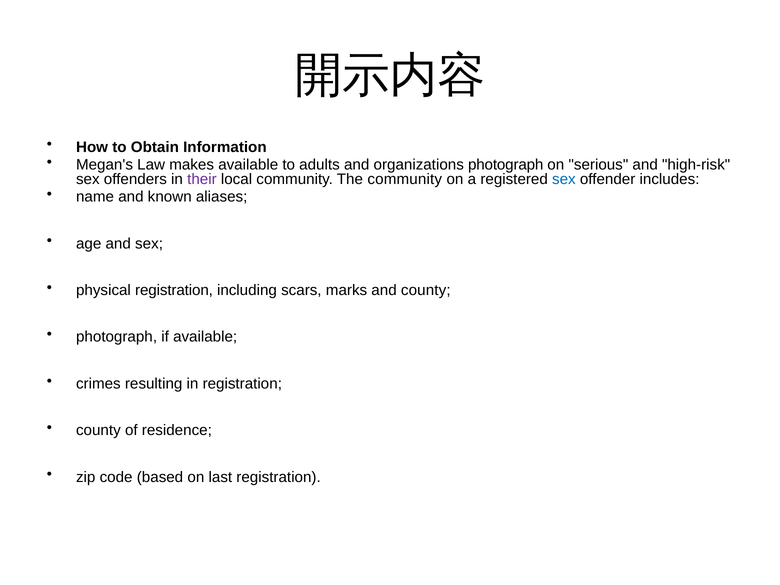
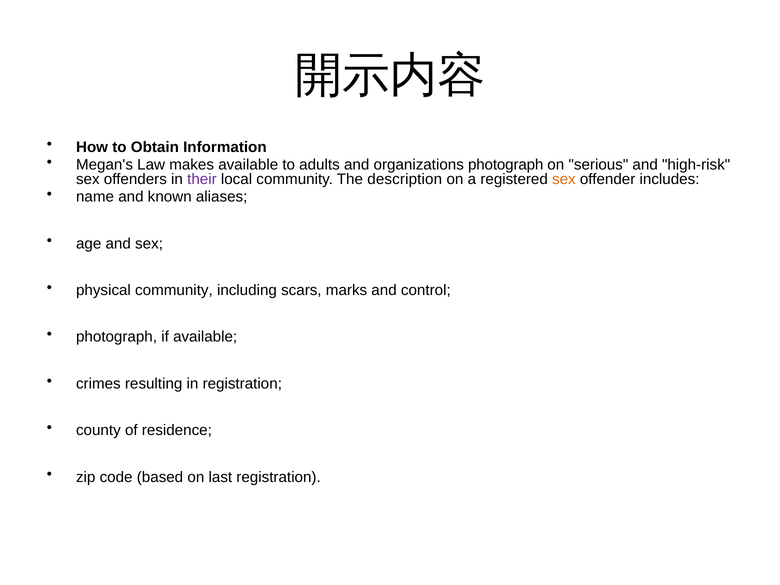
The community: community -> description
sex at (564, 179) colour: blue -> orange
physical registration: registration -> community
and county: county -> control
